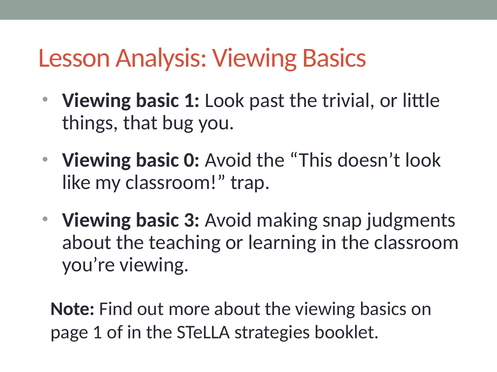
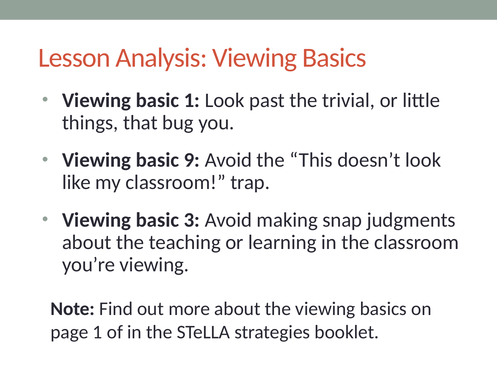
0: 0 -> 9
